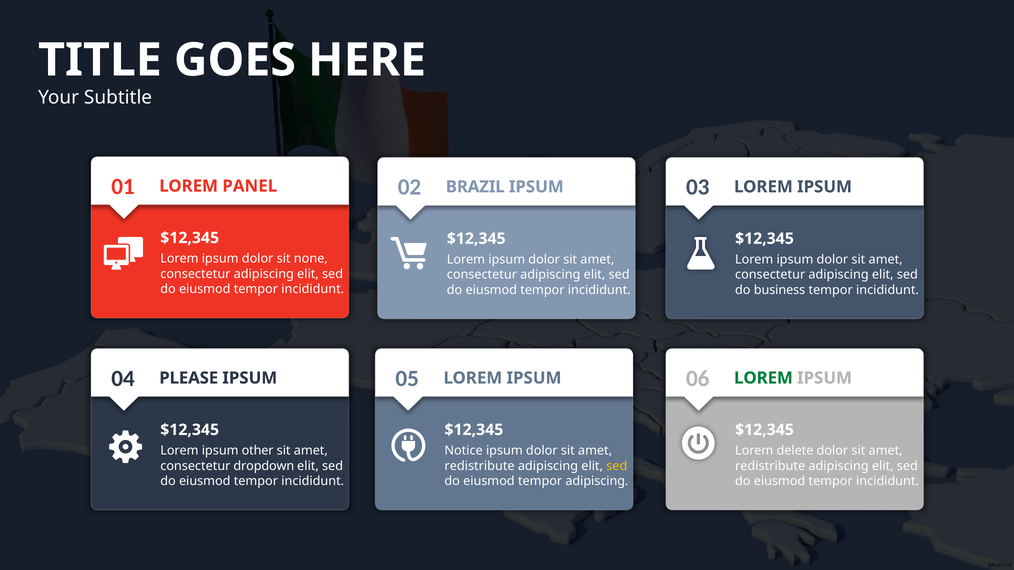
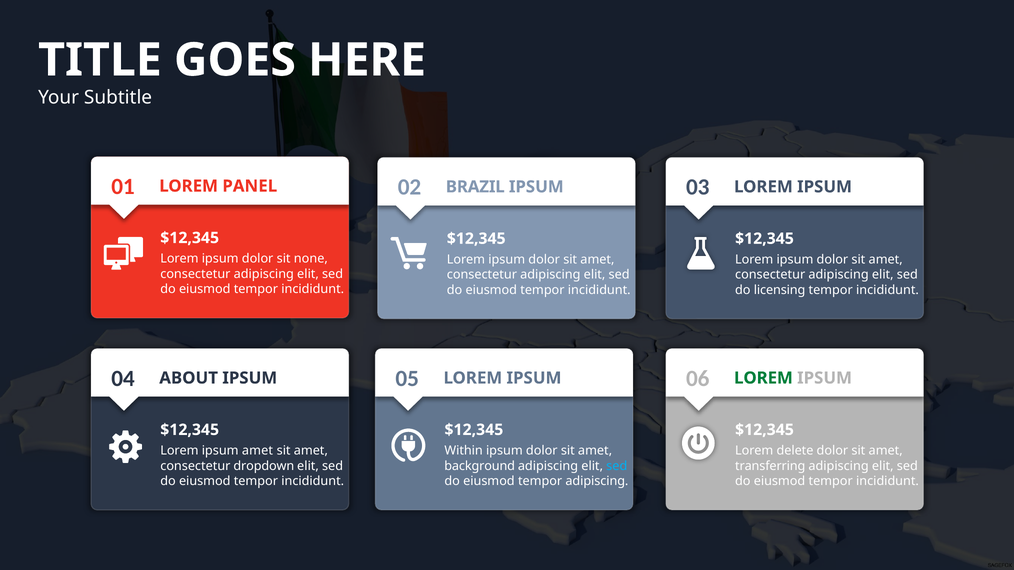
business: business -> licensing
PLEASE: PLEASE -> ABOUT
ipsum other: other -> amet
Notice: Notice -> Within
redistribute at (480, 466): redistribute -> background
sed at (617, 466) colour: yellow -> light blue
redistribute at (770, 466): redistribute -> transferring
